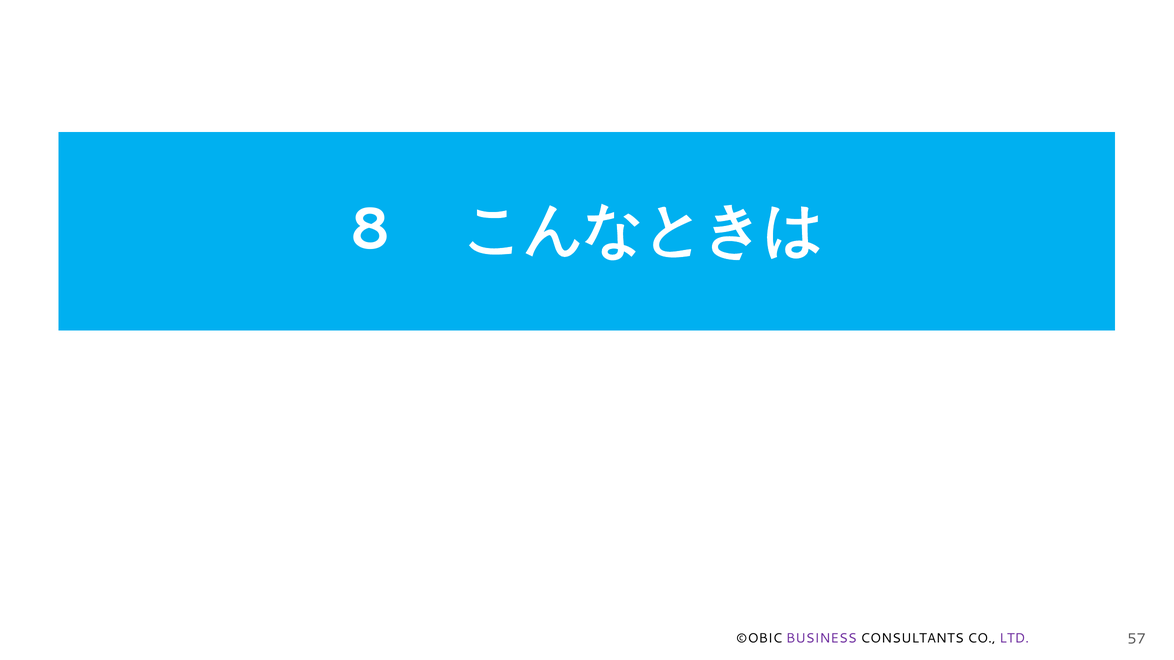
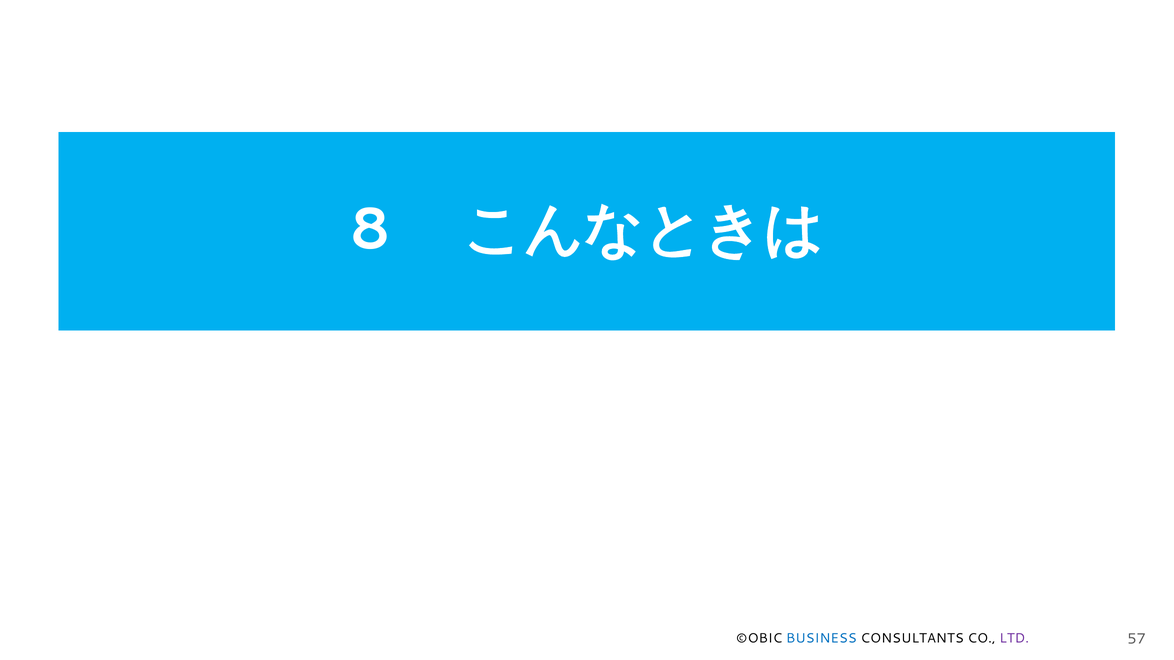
BUSINESS colour: purple -> blue
